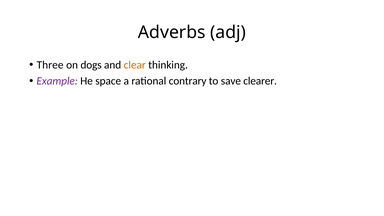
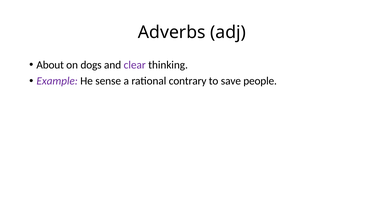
Three: Three -> About
clear colour: orange -> purple
space: space -> sense
clearer: clearer -> people
